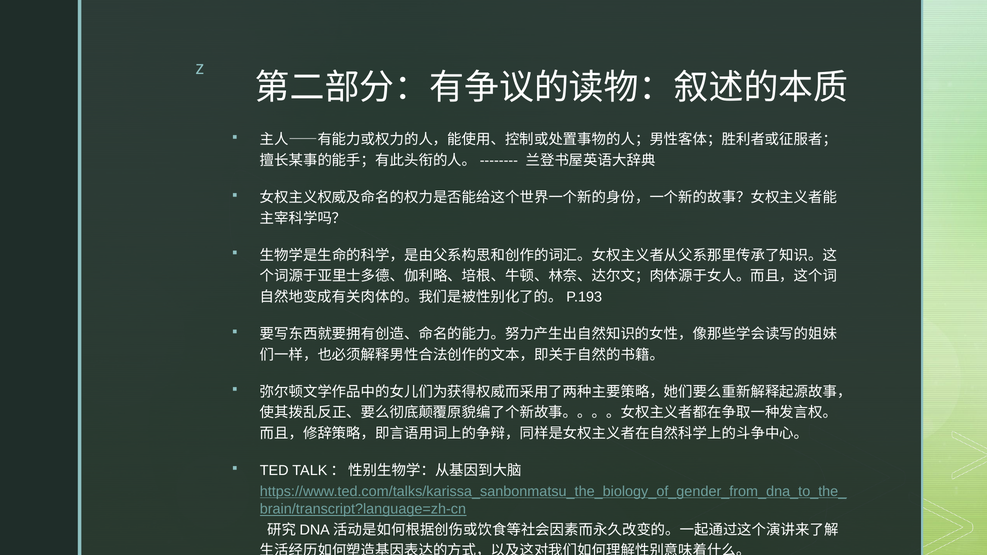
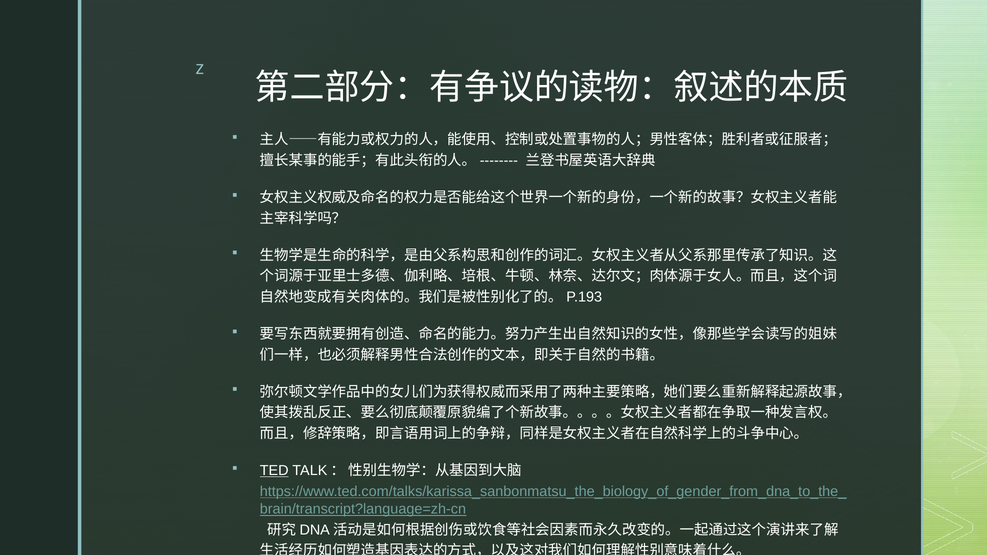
TED underline: none -> present
